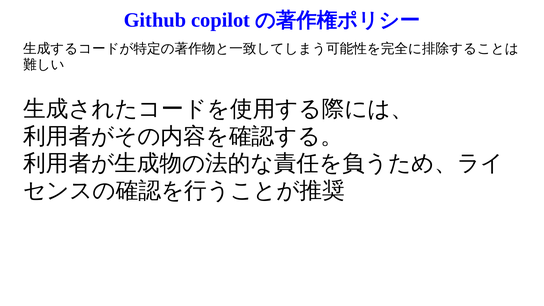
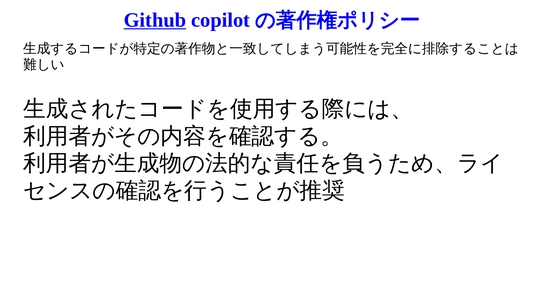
Github underline: none -> present
